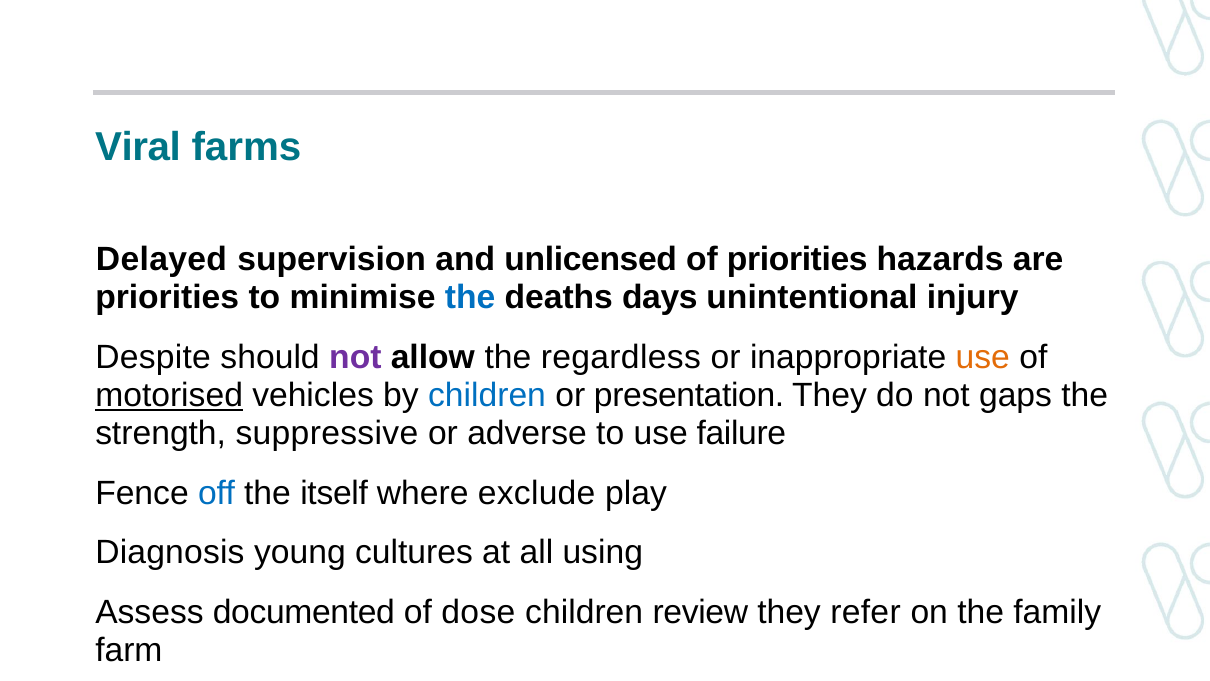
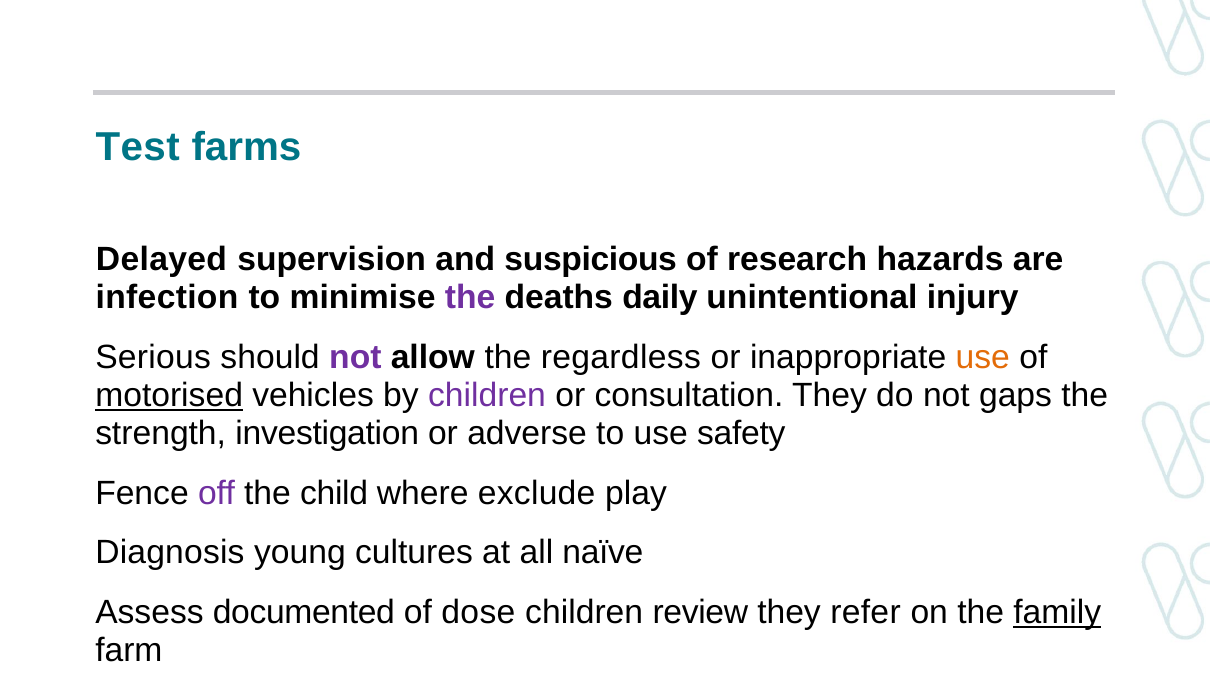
Viral: Viral -> Test
unlicensed: unlicensed -> suspicious
of priorities: priorities -> research
priorities at (167, 298): priorities -> infection
the at (470, 298) colour: blue -> purple
days: days -> daily
Despite: Despite -> Serious
children at (487, 395) colour: blue -> purple
presentation: presentation -> consultation
suppressive: suppressive -> investigation
failure: failure -> safety
off colour: blue -> purple
itself: itself -> child
using: using -> naïve
family underline: none -> present
